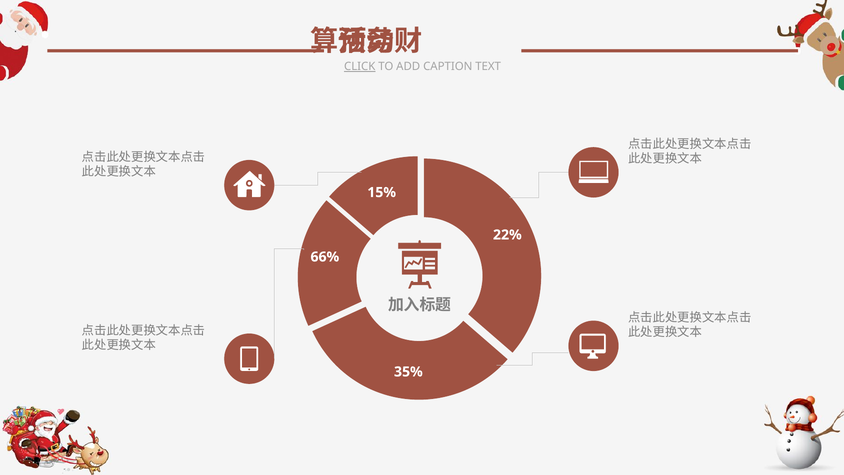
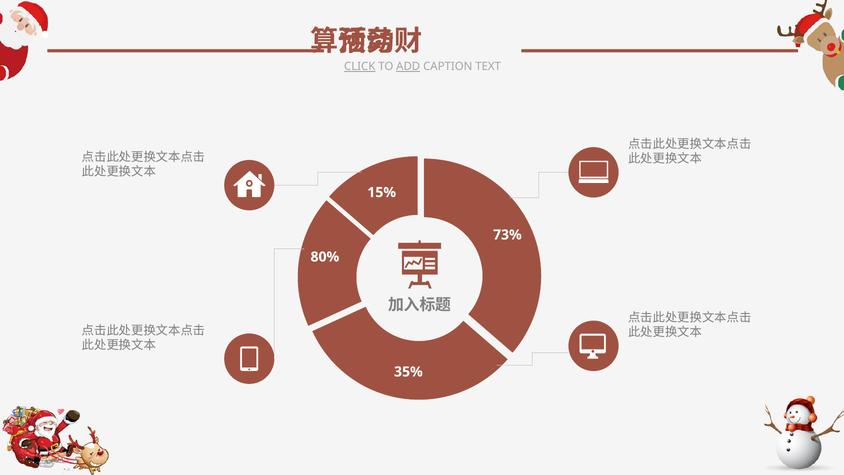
ADD underline: none -> present
22%: 22% -> 73%
66%: 66% -> 80%
